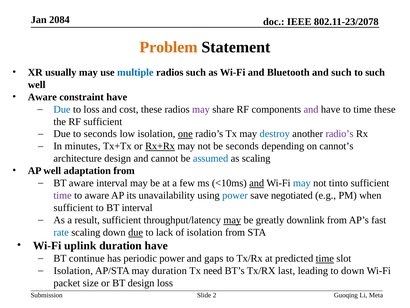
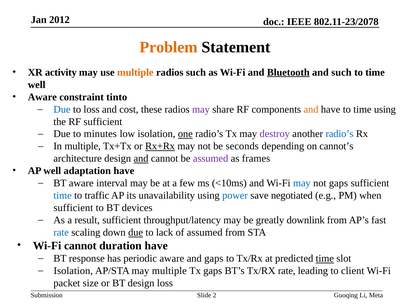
2084: 2084 -> 2012
usually: usually -> activity
multiple at (135, 72) colour: blue -> orange
Bluetooth underline: none -> present
such at (375, 72): such -> time
constraint have: have -> tinto
and at (311, 109) colour: purple -> orange
time these: these -> using
to seconds: seconds -> minutes
destroy colour: blue -> purple
radio’s at (340, 134) colour: purple -> blue
In minutes: minutes -> multiple
and at (141, 158) underline: none -> present
assumed at (211, 158) colour: blue -> purple
as scaling: scaling -> frames
adaptation from: from -> have
and at (257, 183) underline: present -> none
not tinto: tinto -> gaps
time at (63, 195) colour: purple -> blue
to aware: aware -> traffic
BT interval: interval -> devices
may at (232, 220) underline: present -> none
of isolation: isolation -> assumed
Wi-Fi uplink: uplink -> cannot
continue: continue -> response
periodic power: power -> aware
may duration: duration -> multiple
Tx need: need -> gaps
Tx/RX last: last -> rate
to down: down -> client
